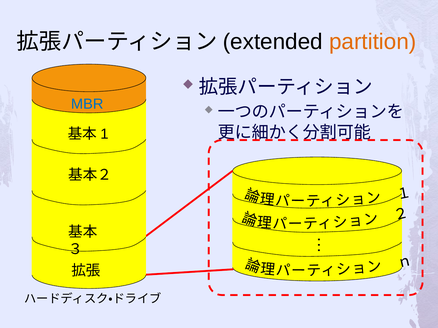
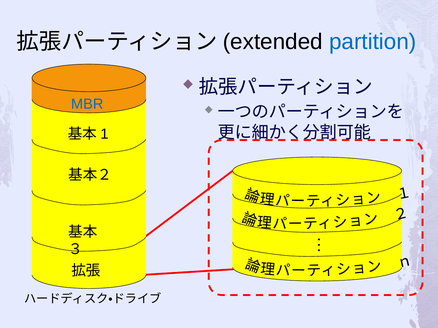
partition colour: orange -> blue
